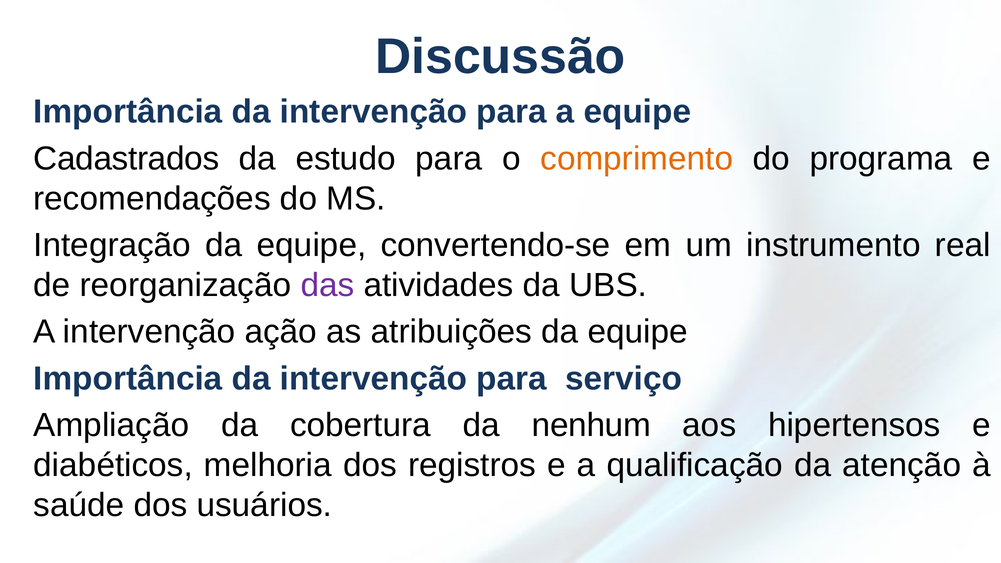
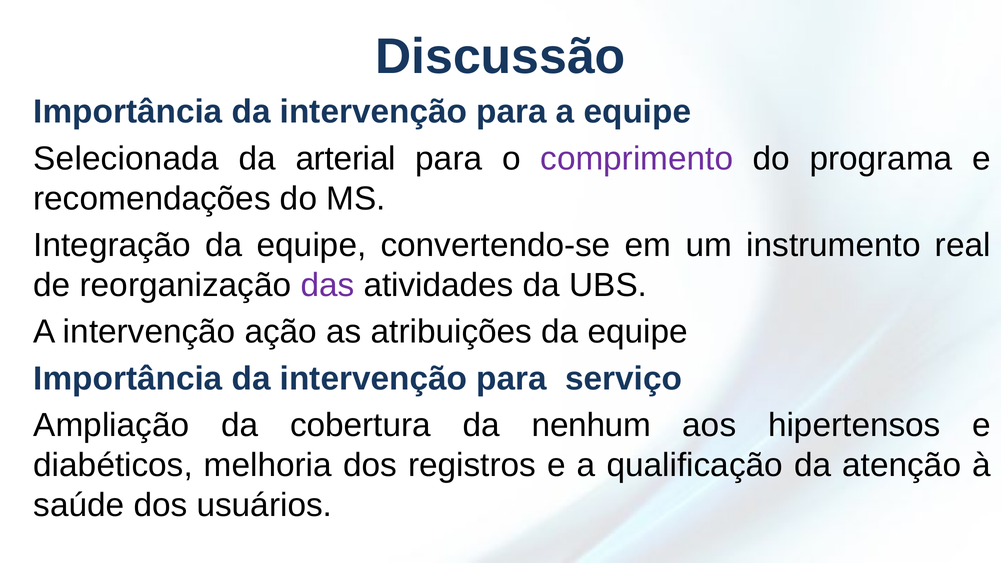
Cadastrados: Cadastrados -> Selecionada
estudo: estudo -> arterial
comprimento colour: orange -> purple
